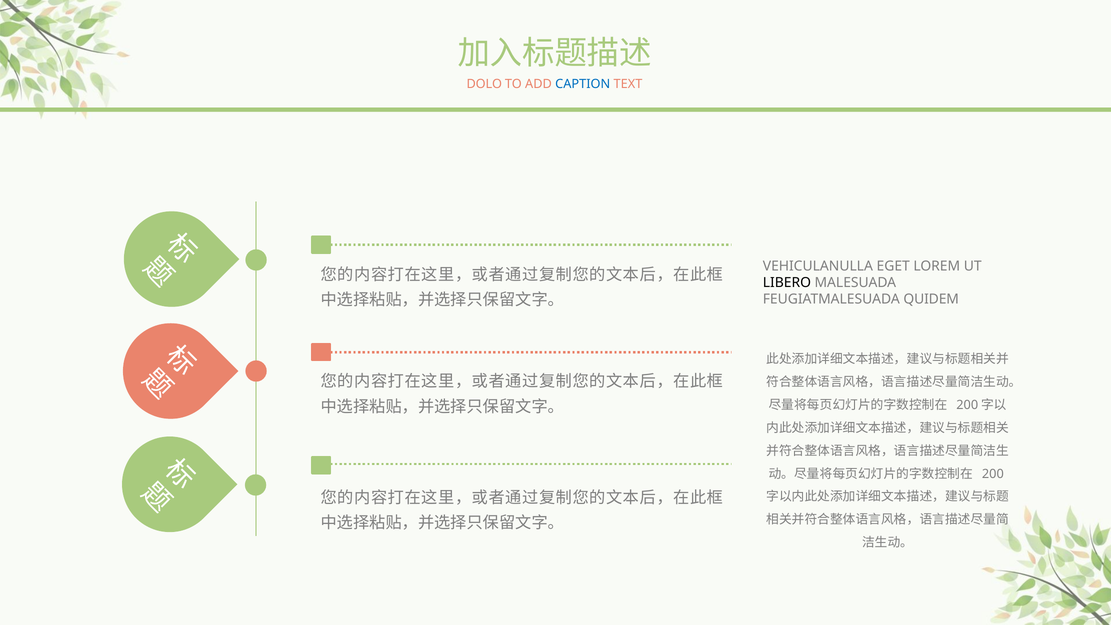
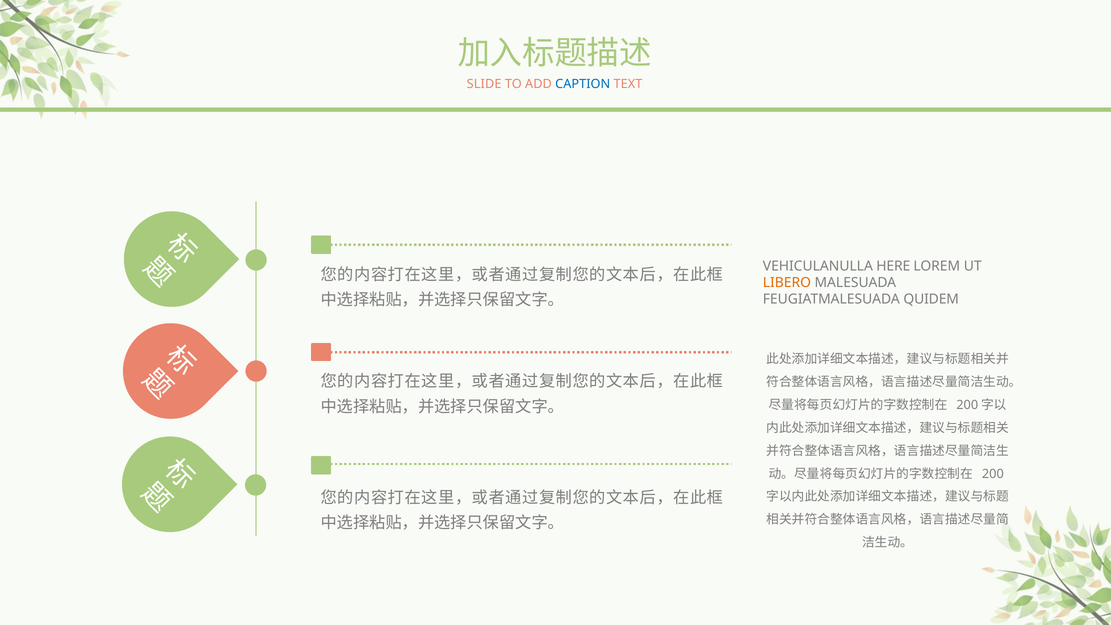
DOLO: DOLO -> SLIDE
EGET: EGET -> HERE
LIBERO colour: black -> orange
